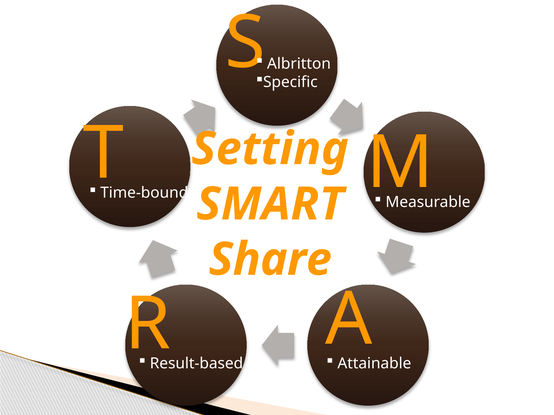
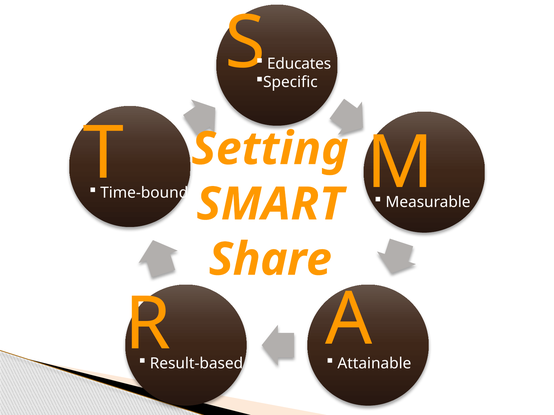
Albritton: Albritton -> Educates
